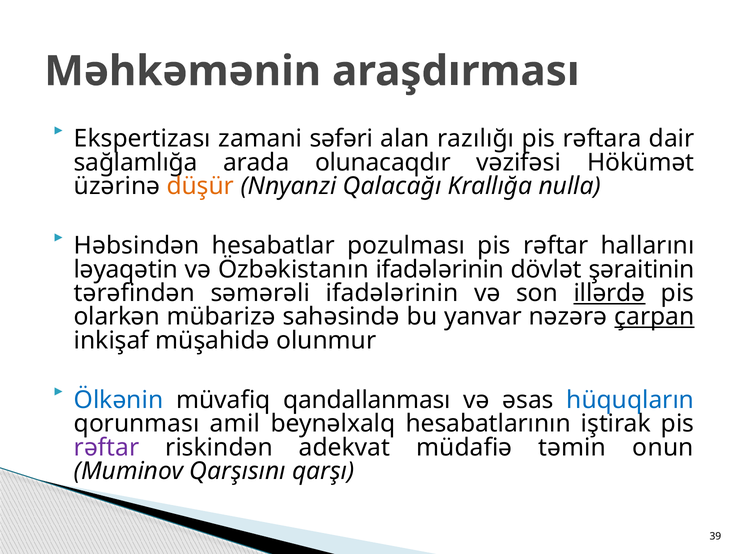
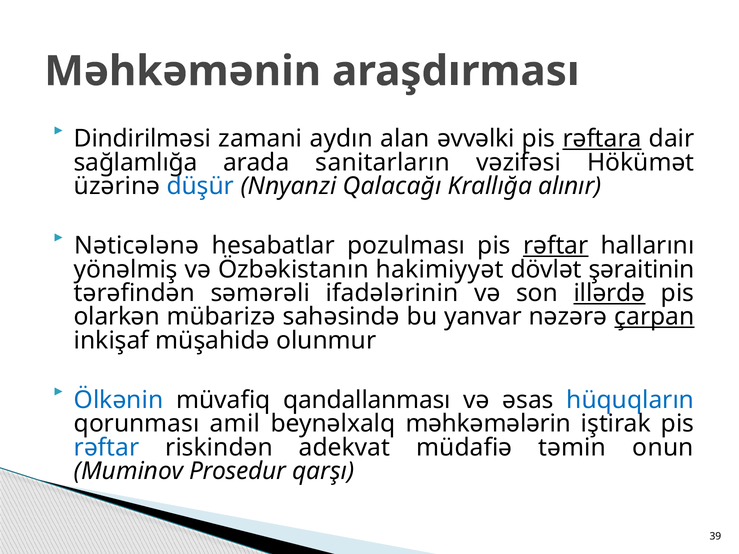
Ekspertizası: Ekspertizası -> Dindirilməsi
səfəri: səfəri -> aydın
razılığı: razılığı -> əvvəlki
rəftara underline: none -> present
olunacaqdır: olunacaqdır -> sanitarların
düşür colour: orange -> blue
nulla: nulla -> alınır
Həbsindən: Həbsindən -> Nəticələnə
rəftar at (556, 246) underline: none -> present
ləyaqətin: ləyaqətin -> yönəlmiş
Özbəkistanın ifadələrinin: ifadələrinin -> hakimiyyət
hesabatlarının: hesabatlarının -> məhkəmələrin
rəftar at (107, 448) colour: purple -> blue
Qarşısını: Qarşısını -> Prosedur
